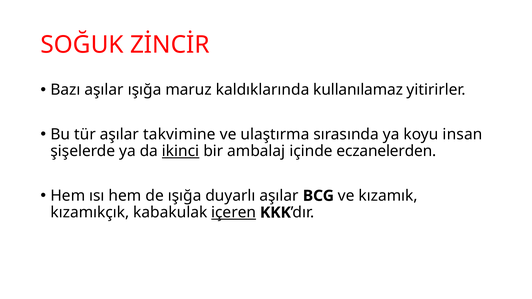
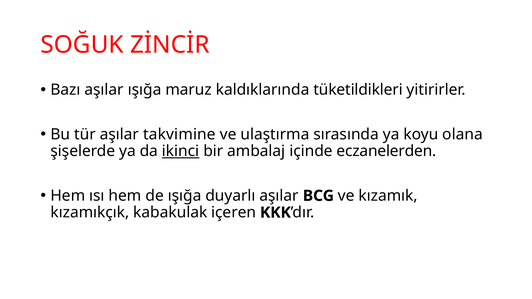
kullanılamaz: kullanılamaz -> tüketildikleri
insan: insan -> olana
içeren underline: present -> none
